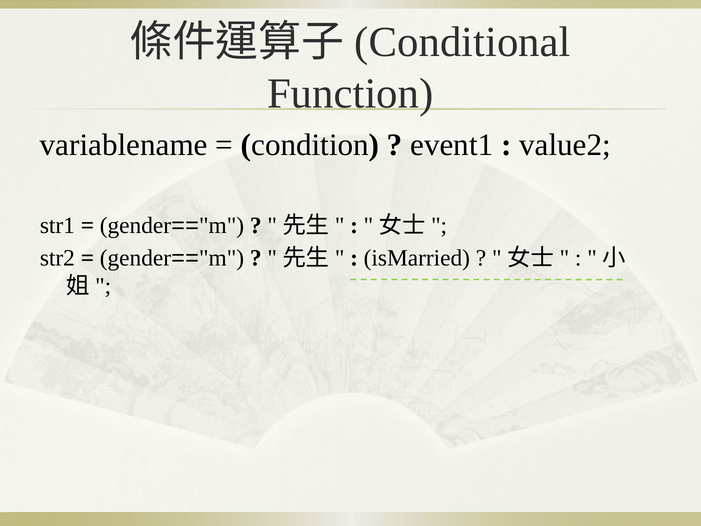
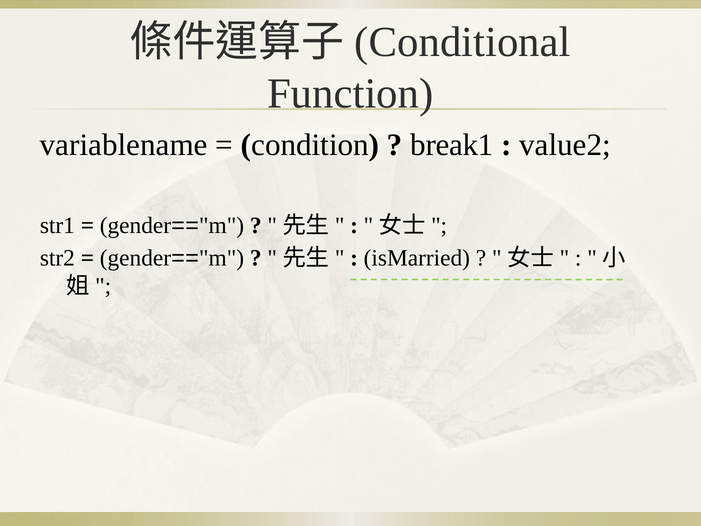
event1: event1 -> break1
